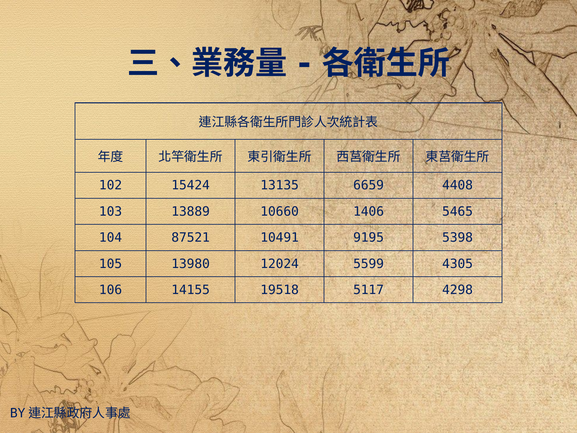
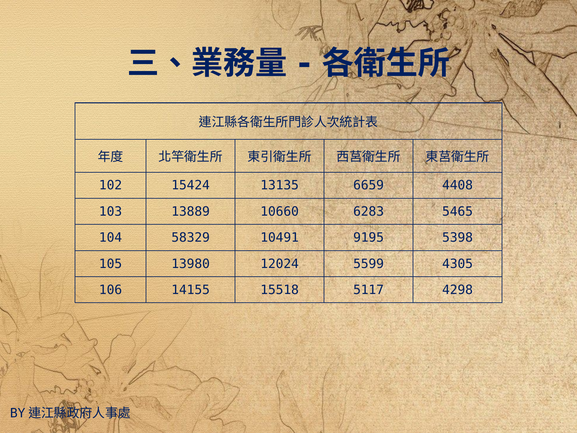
1406: 1406 -> 6283
87521: 87521 -> 58329
19518: 19518 -> 15518
